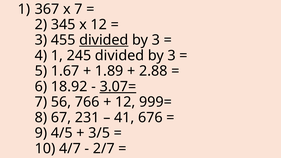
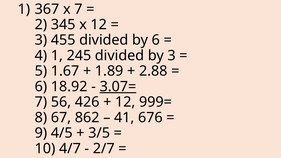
divided at (104, 40) underline: present -> none
3 at (156, 40): 3 -> 6
766: 766 -> 426
231: 231 -> 862
